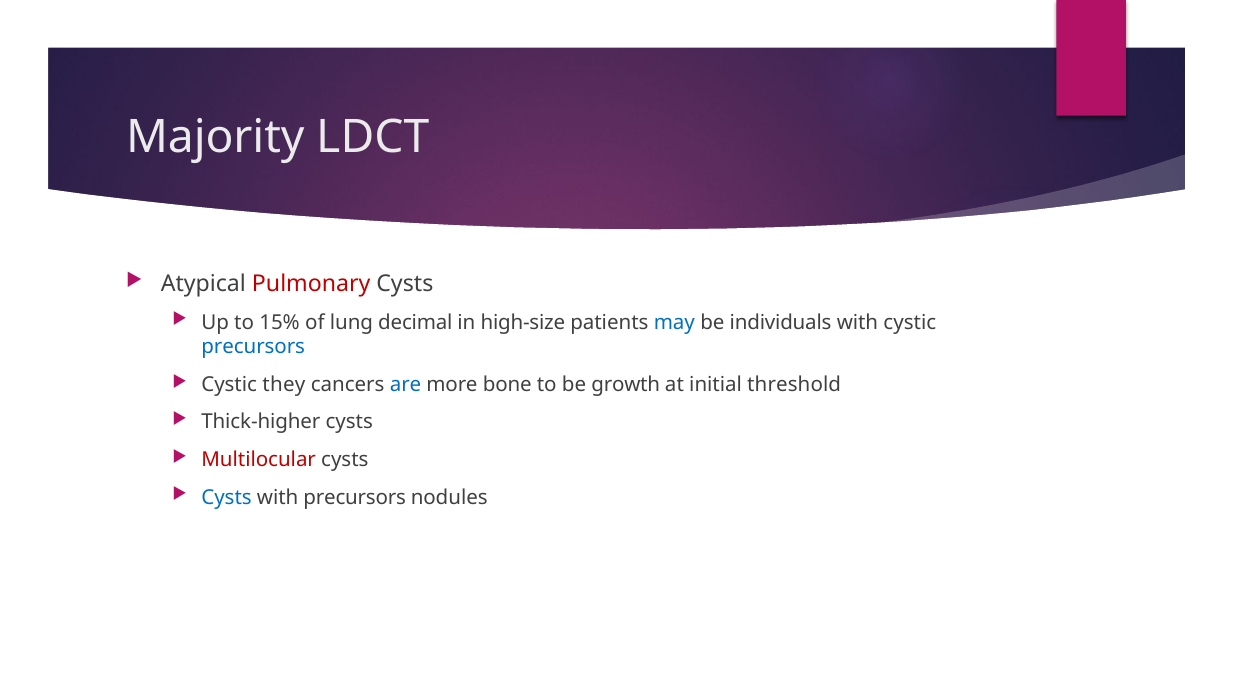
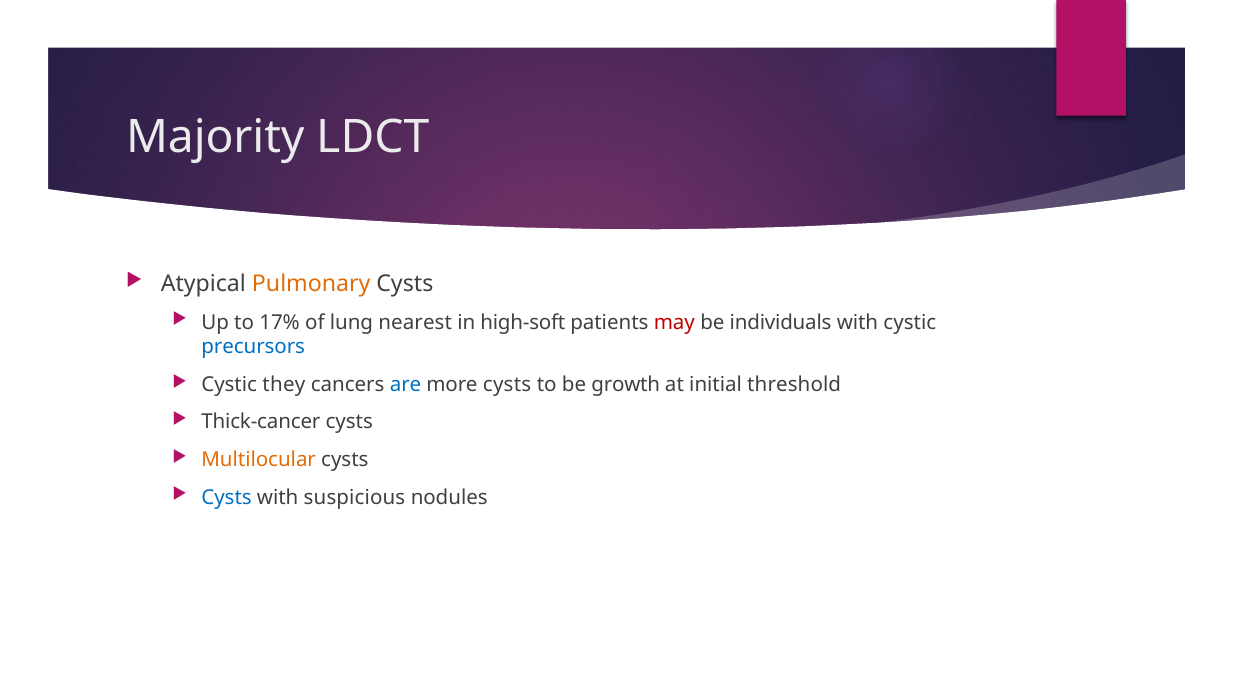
Pulmonary colour: red -> orange
15%: 15% -> 17%
decimal: decimal -> nearest
high-size: high-size -> high-soft
may colour: blue -> red
more bone: bone -> cysts
Thick-higher: Thick-higher -> Thick-cancer
Multilocular colour: red -> orange
with precursors: precursors -> suspicious
